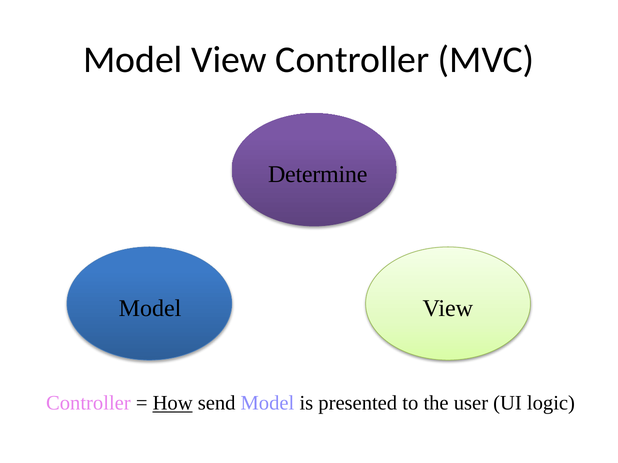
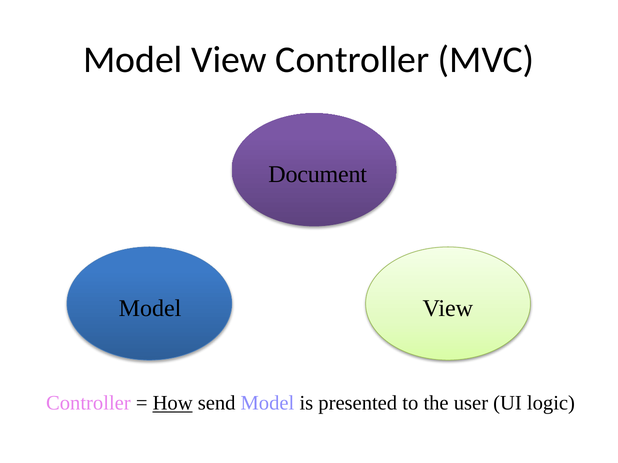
Determine: Determine -> Document
